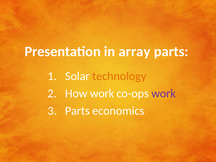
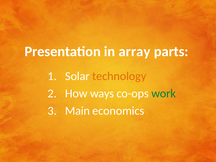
How work: work -> ways
work at (164, 93) colour: purple -> green
Parts at (77, 111): Parts -> Main
